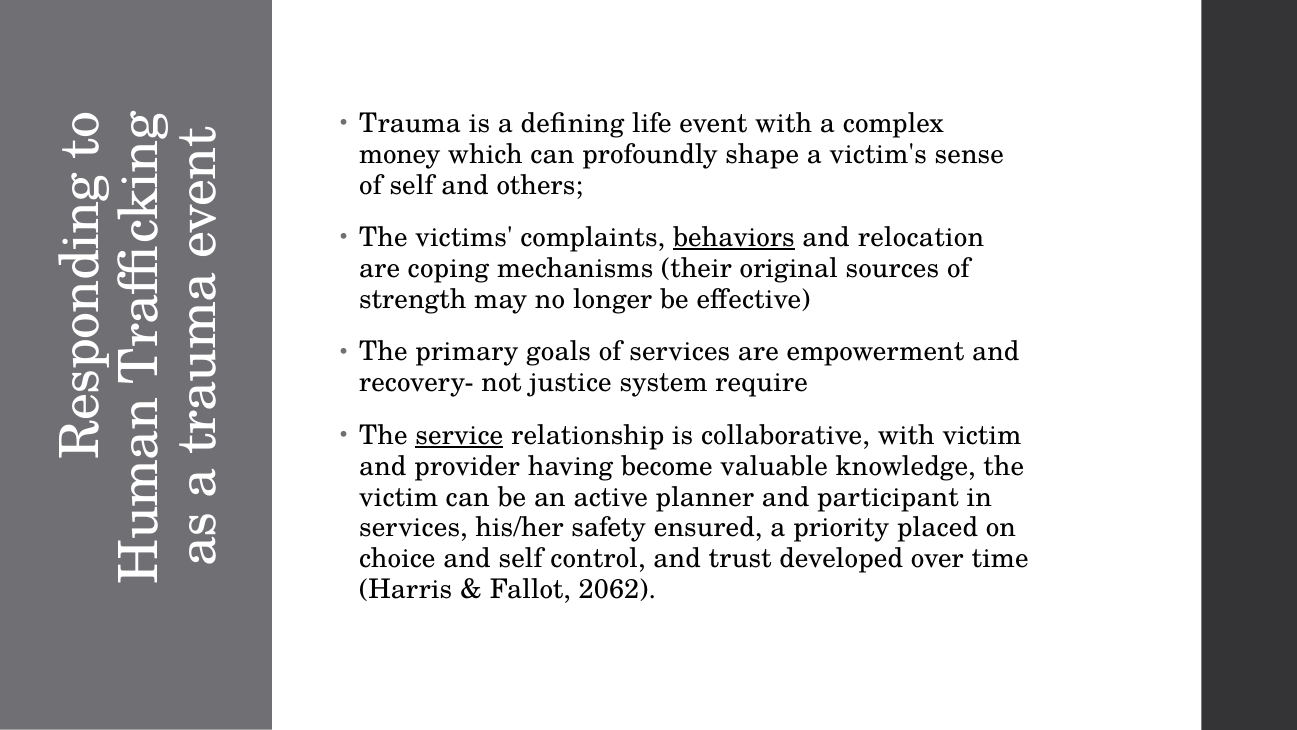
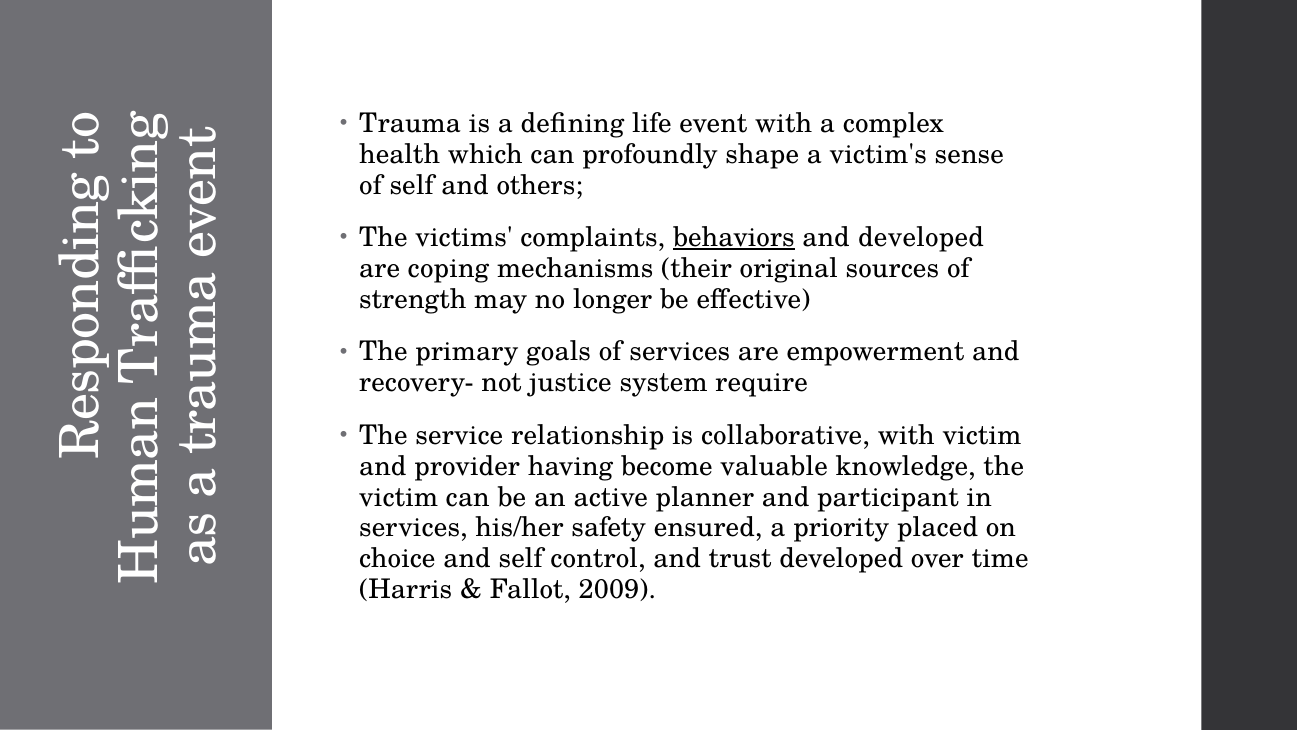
money: money -> health
and relocation: relocation -> developed
service underline: present -> none
2062: 2062 -> 2009
